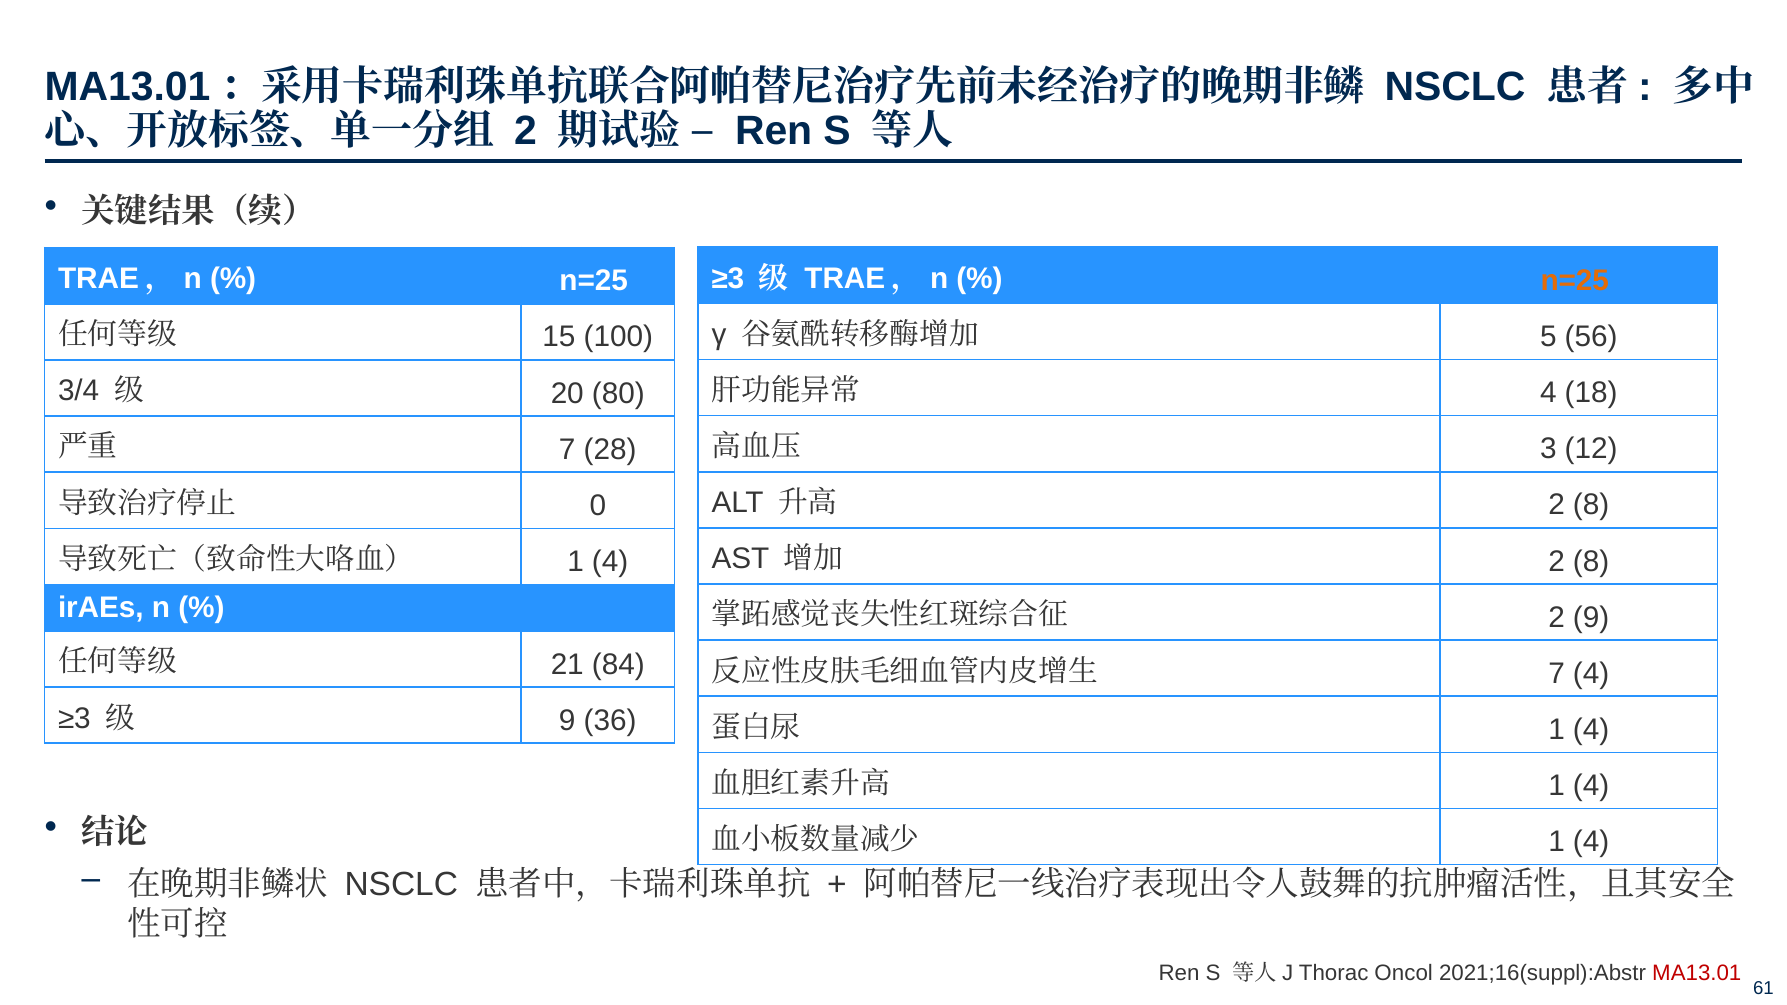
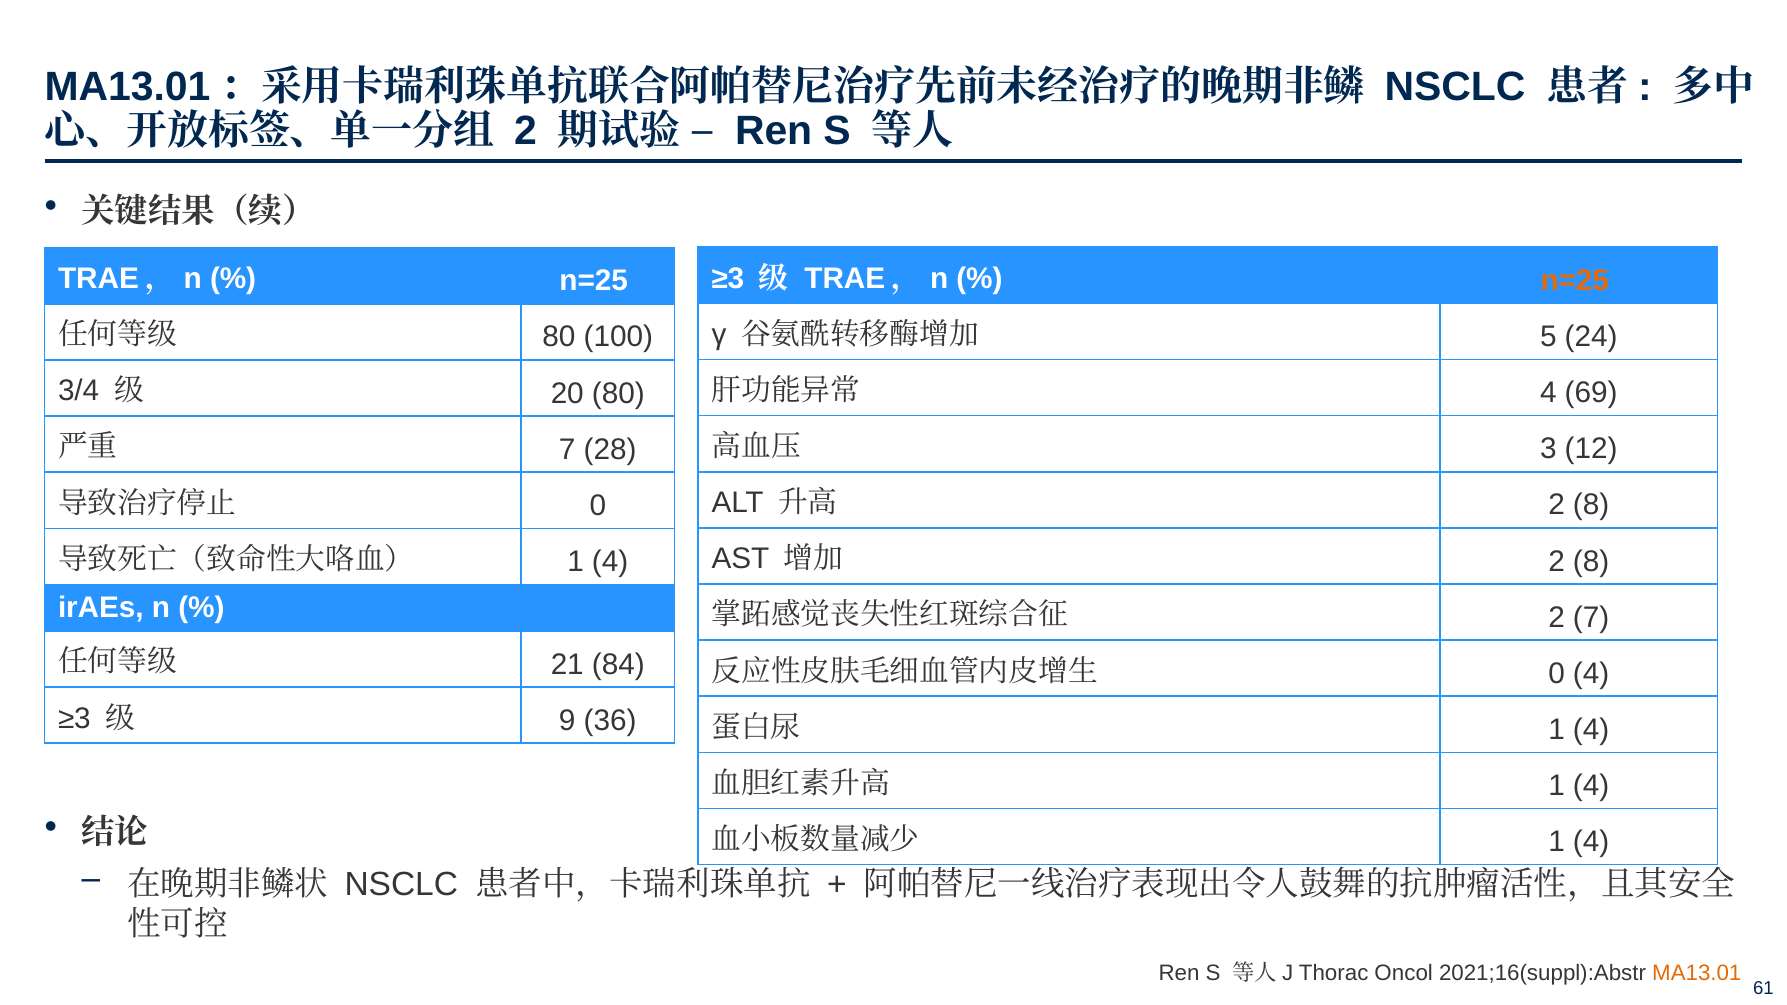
56: 56 -> 24
15 at (559, 337): 15 -> 80
18: 18 -> 69
2 9: 9 -> 7
7 at (1557, 674): 7 -> 0
MA13.01 colour: red -> orange
